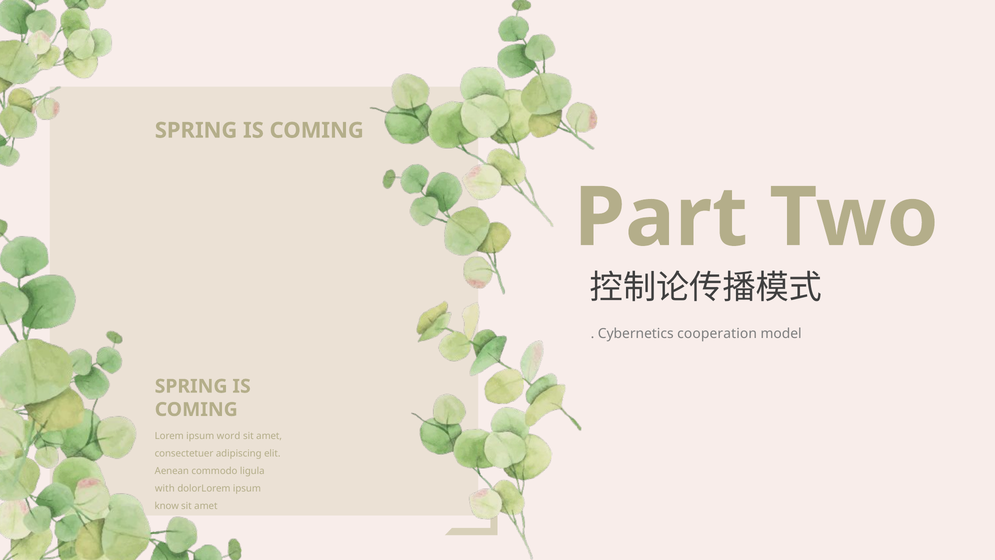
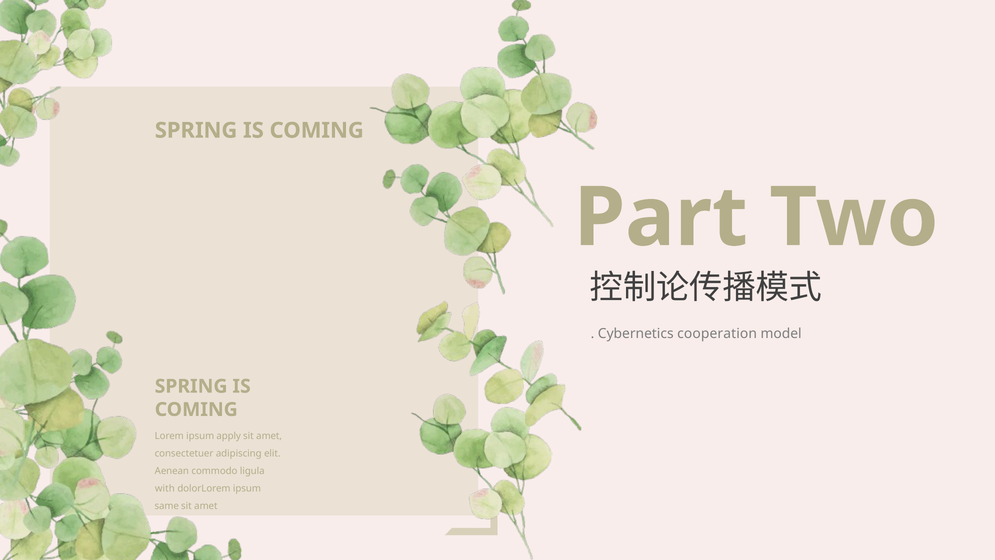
word: word -> apply
know: know -> same
